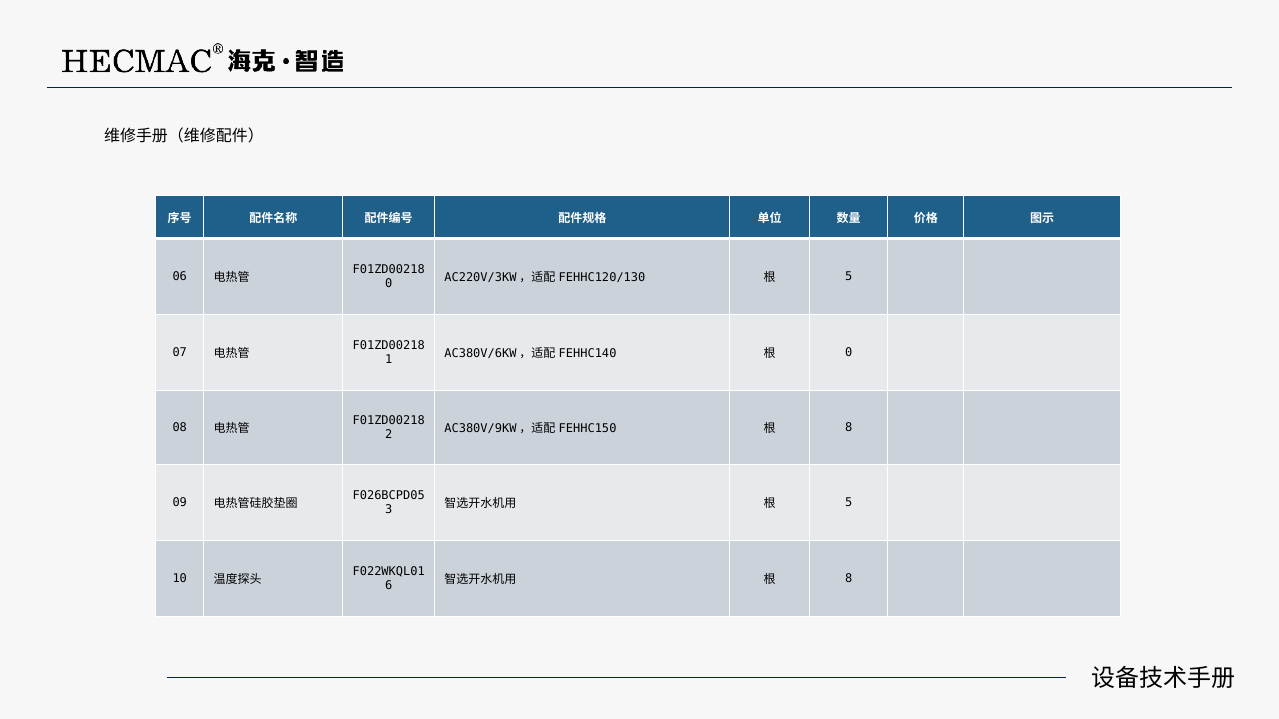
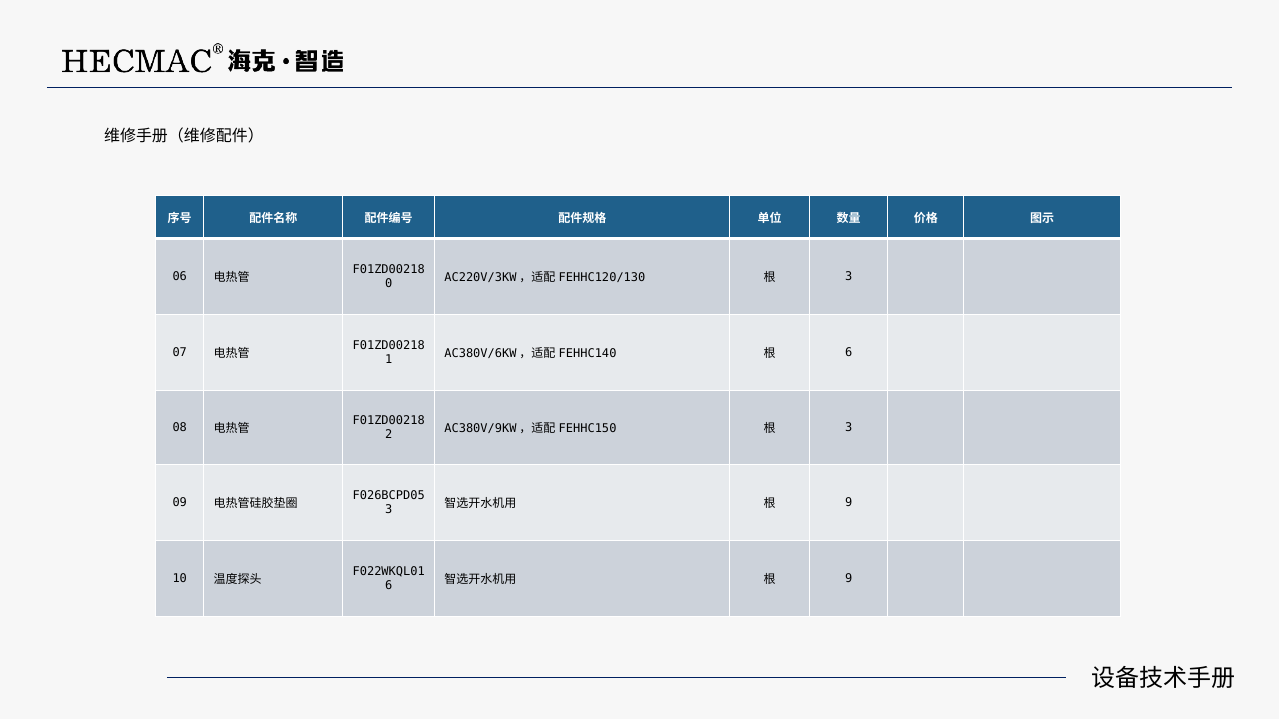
5 at (849, 277): 5 -> 3
0 at (849, 353): 0 -> 6
8 at (849, 428): 8 -> 3
5 at (849, 503): 5 -> 9
8 at (849, 579): 8 -> 9
